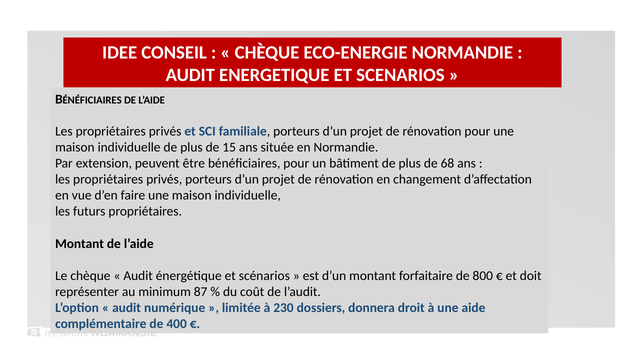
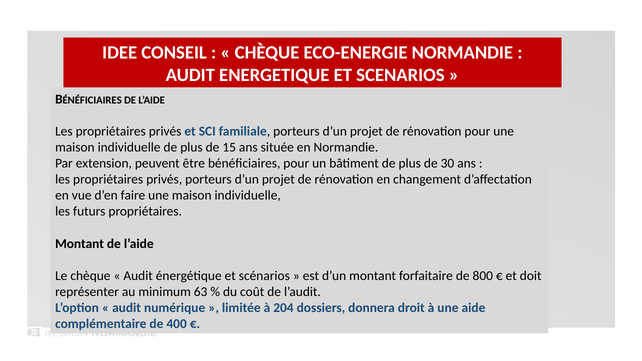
68: 68 -> 30
87: 87 -> 63
230: 230 -> 204
